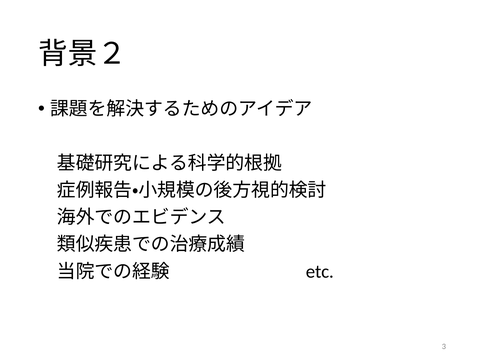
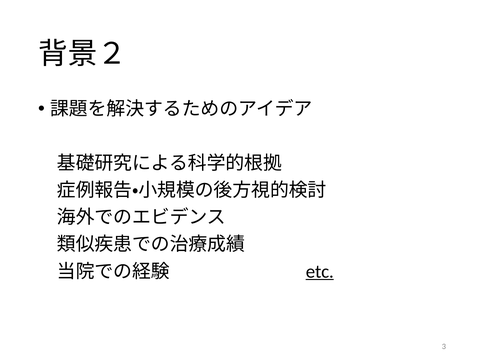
etc underline: none -> present
